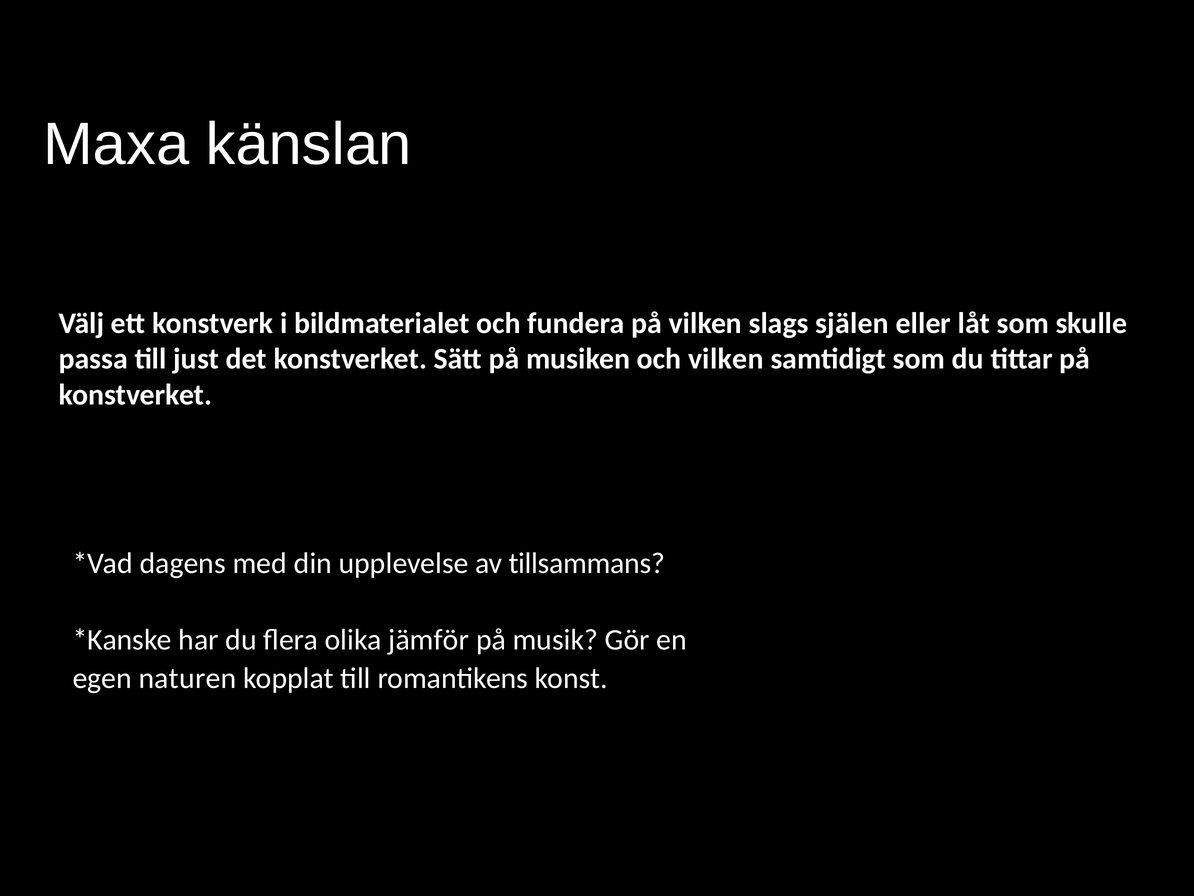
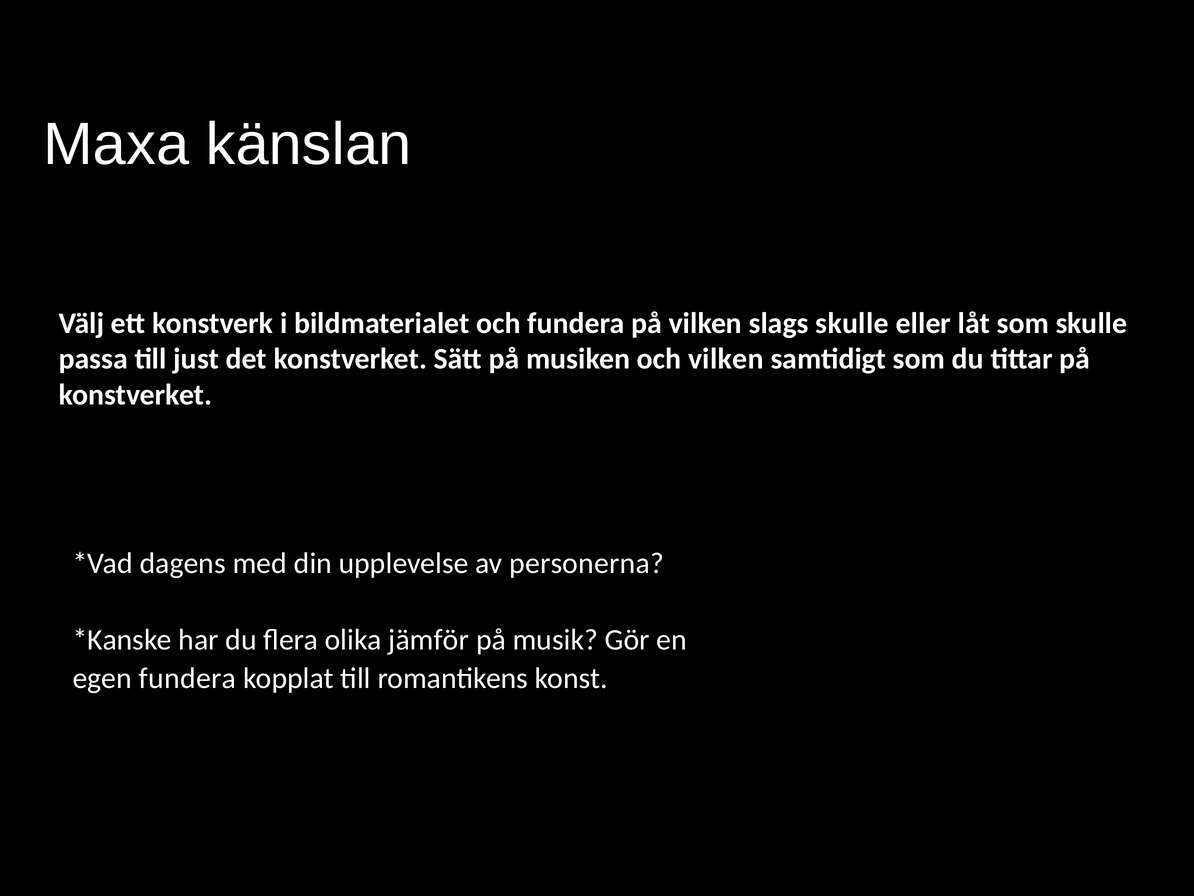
slags själen: själen -> skulle
tillsammans: tillsammans -> personerna
egen naturen: naturen -> fundera
